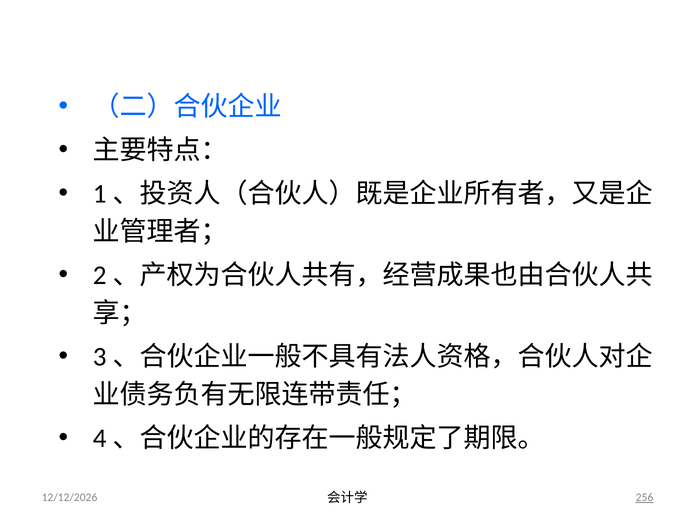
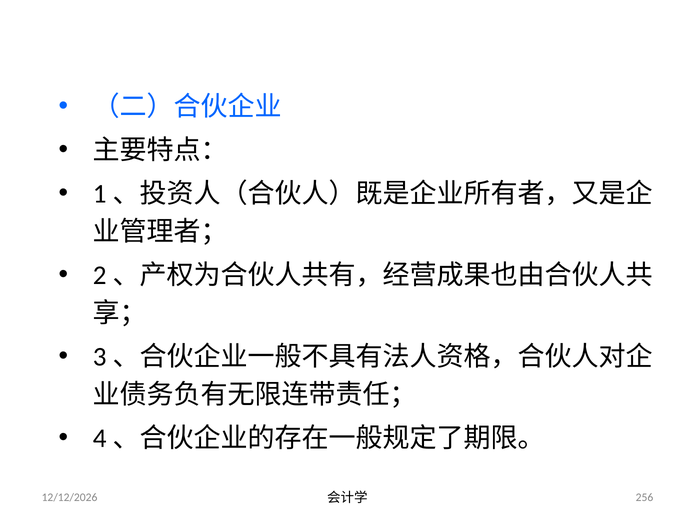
256 underline: present -> none
